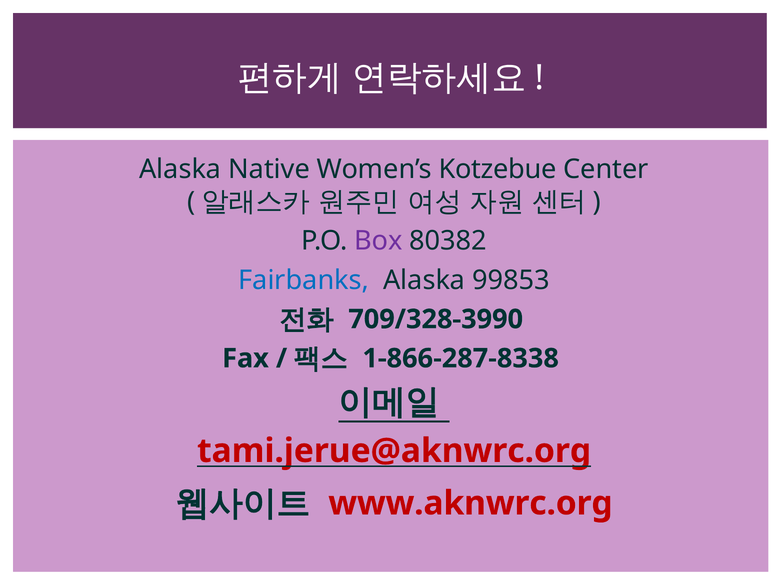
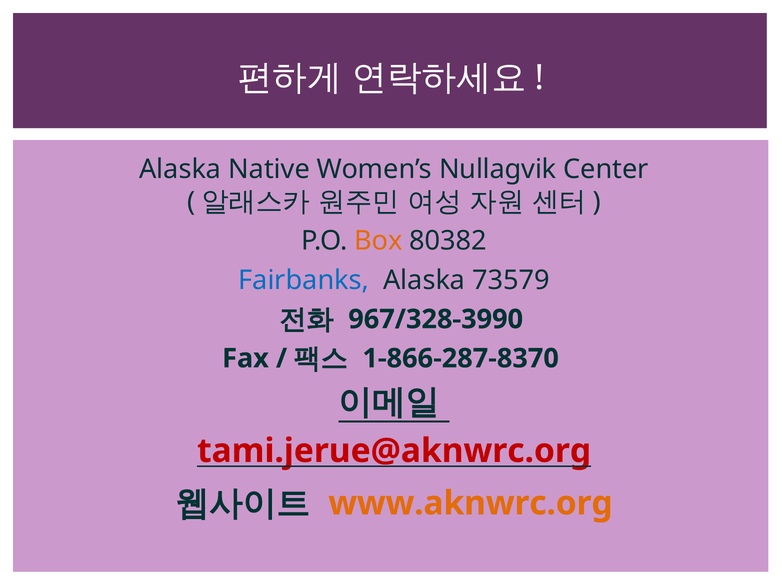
Kotzebue: Kotzebue -> Nullagvik
Box colour: purple -> orange
99853: 99853 -> 73579
709/328-3990: 709/328-3990 -> 967/328-3990
1-866-287-8338: 1-866-287-8338 -> 1-866-287-8370
www.aknwrc.org colour: red -> orange
